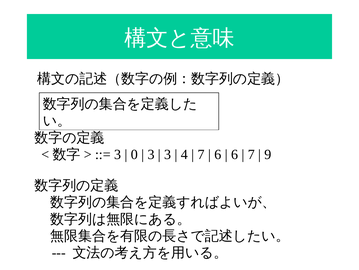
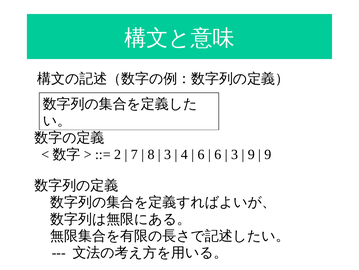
3 at (118, 154): 3 -> 2
0: 0 -> 7
3 at (151, 154): 3 -> 8
7 at (201, 154): 7 -> 6
6 at (235, 154): 6 -> 3
7 at (251, 154): 7 -> 9
